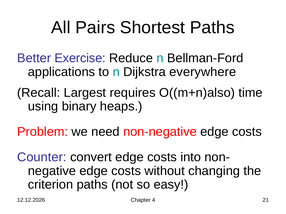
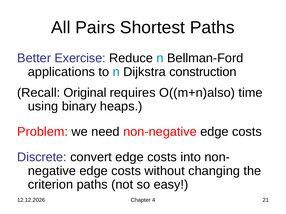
everywhere: everywhere -> construction
Largest: Largest -> Original
Counter: Counter -> Discrete
